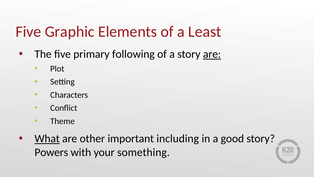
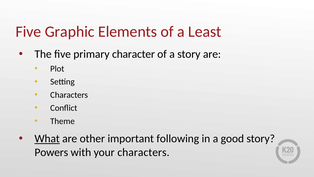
following: following -> character
are at (212, 54) underline: present -> none
including: including -> following
your something: something -> characters
